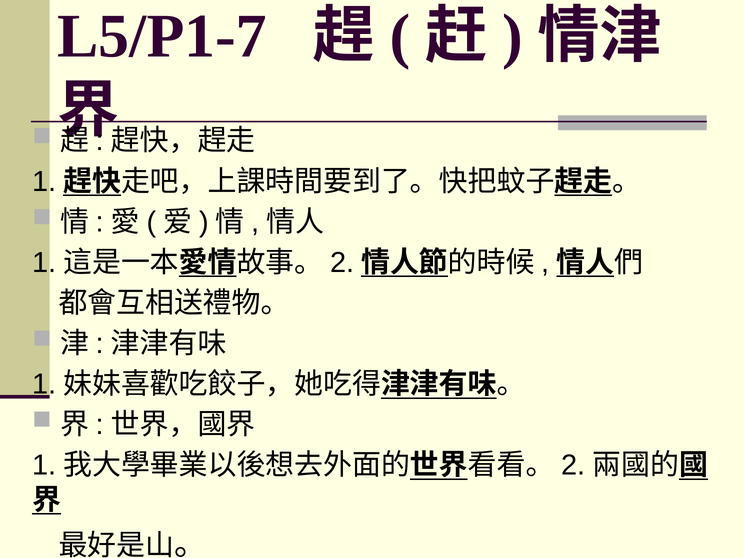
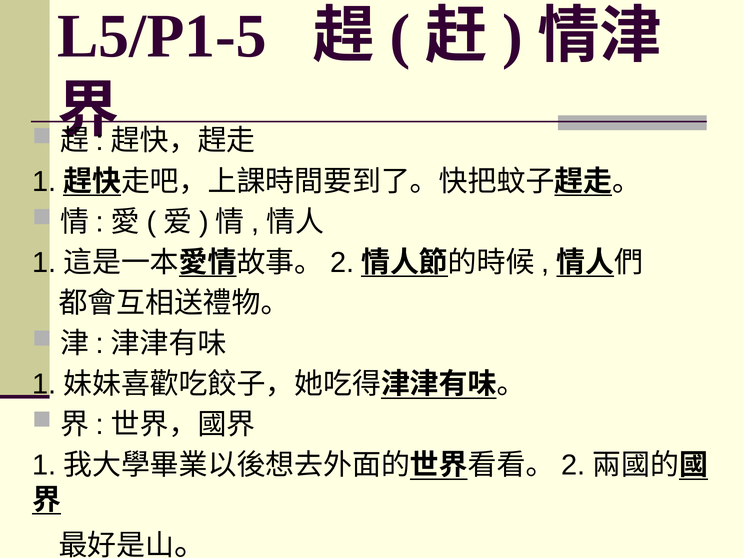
L5/P1-7: L5/P1-7 -> L5/P1-5
